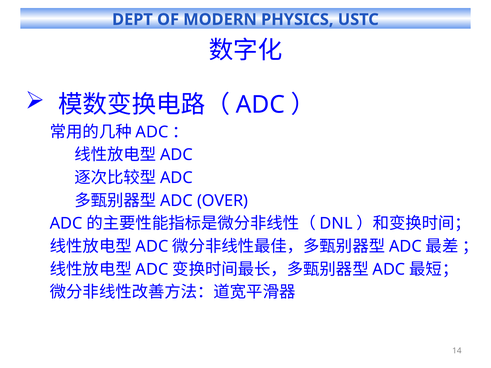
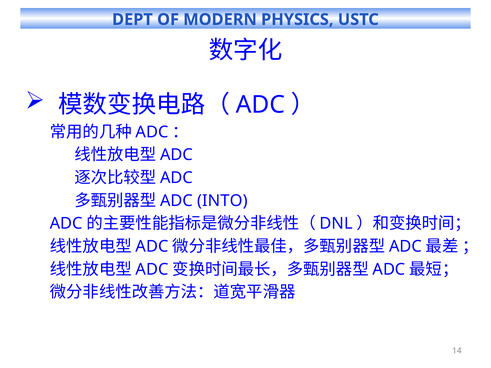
OVER: OVER -> INTO
